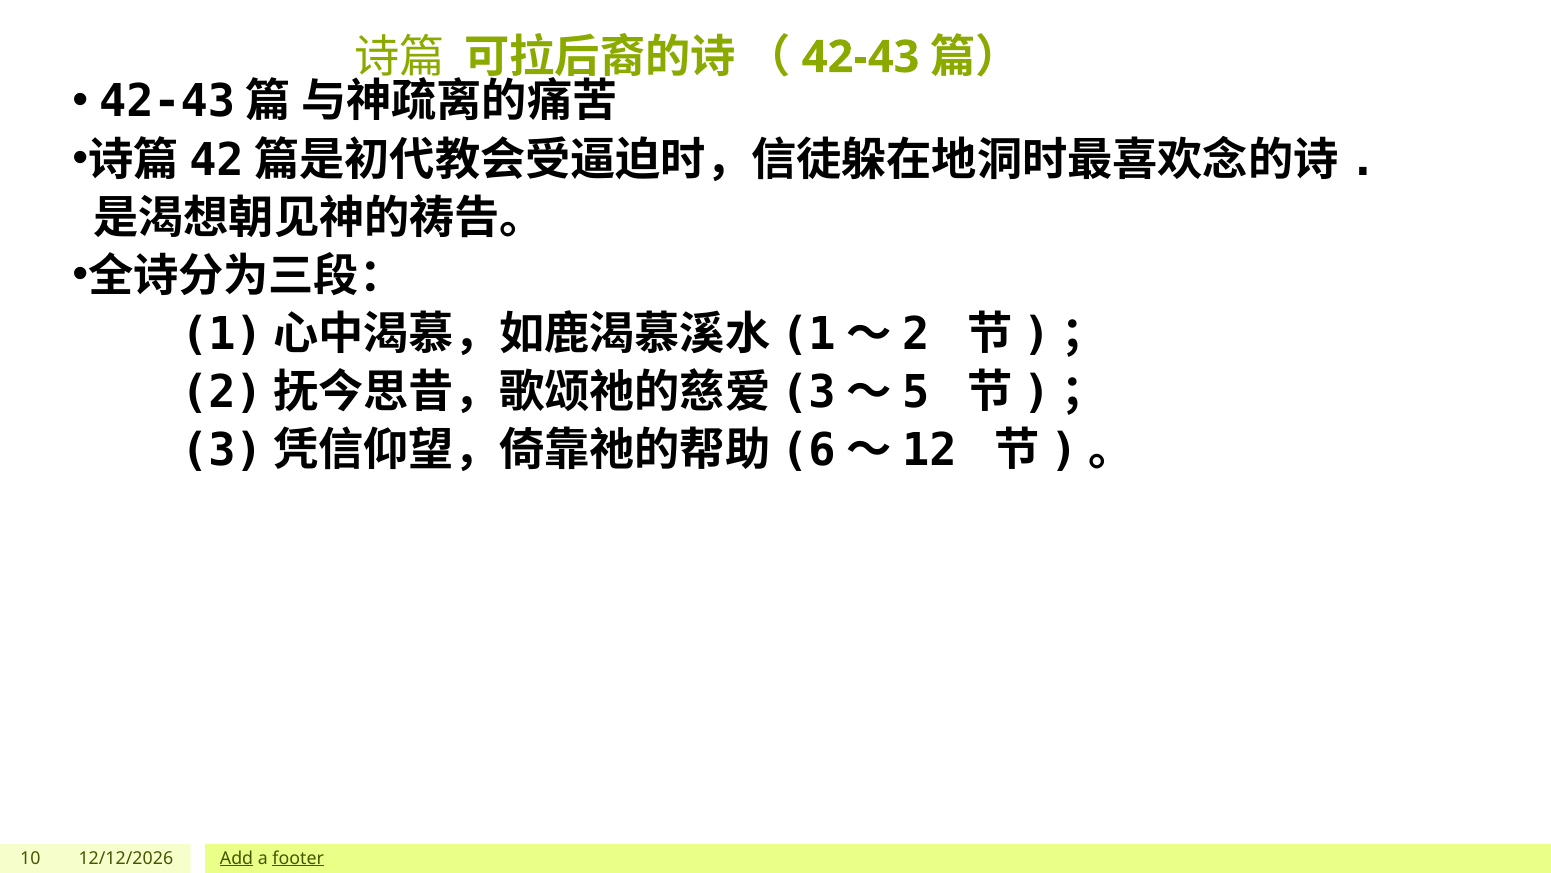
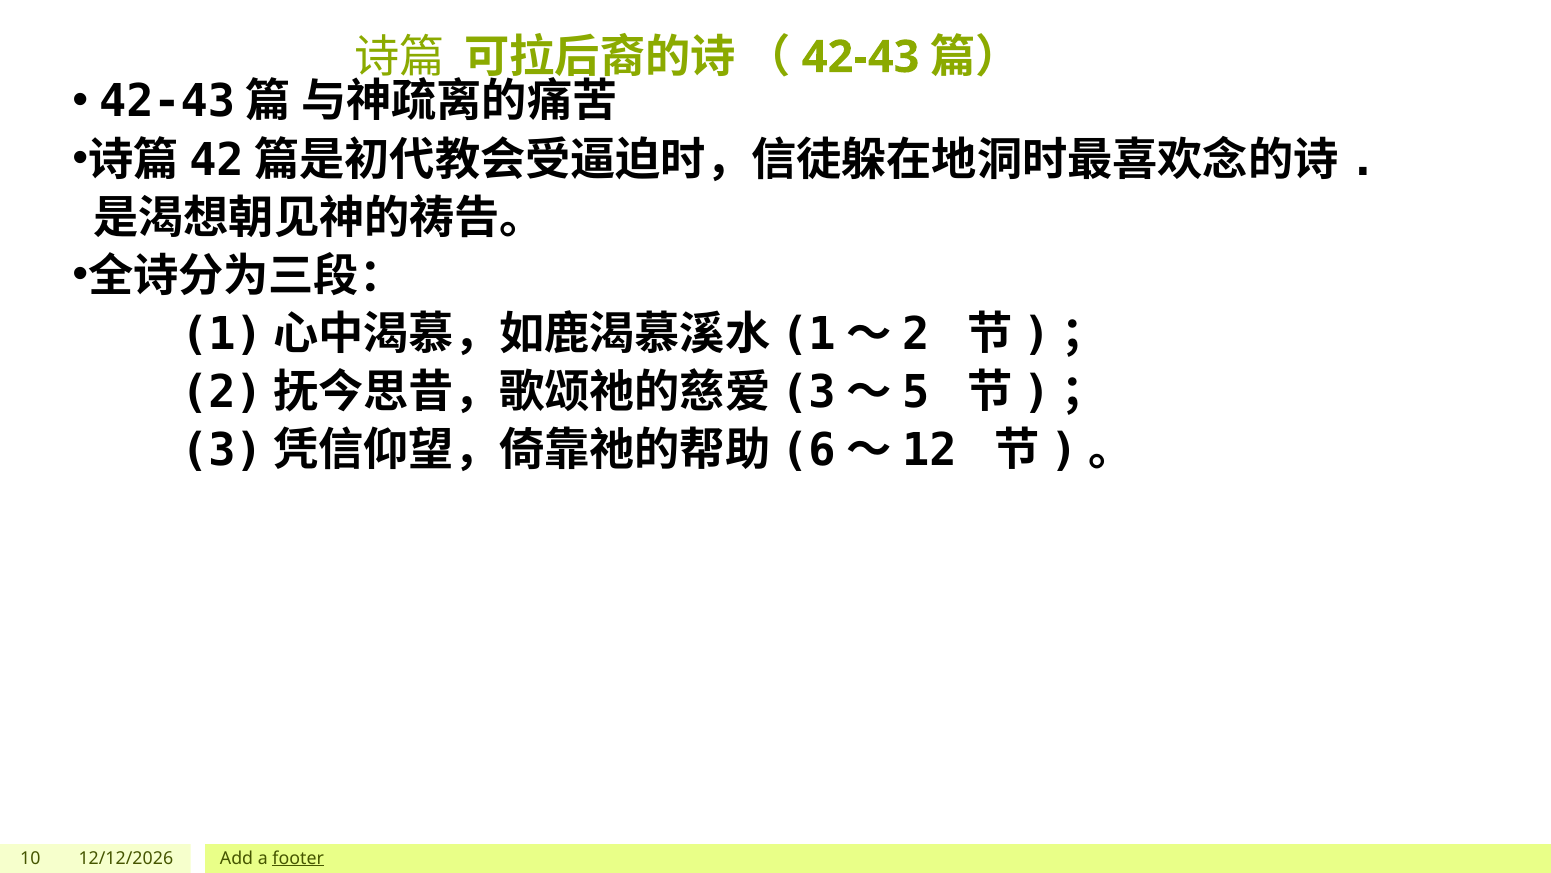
Add underline: present -> none
